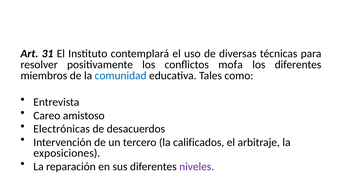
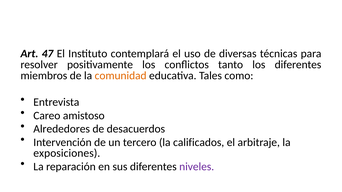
31: 31 -> 47
mofa: mofa -> tanto
comunidad colour: blue -> orange
Electrónicas: Electrónicas -> Alrededores
